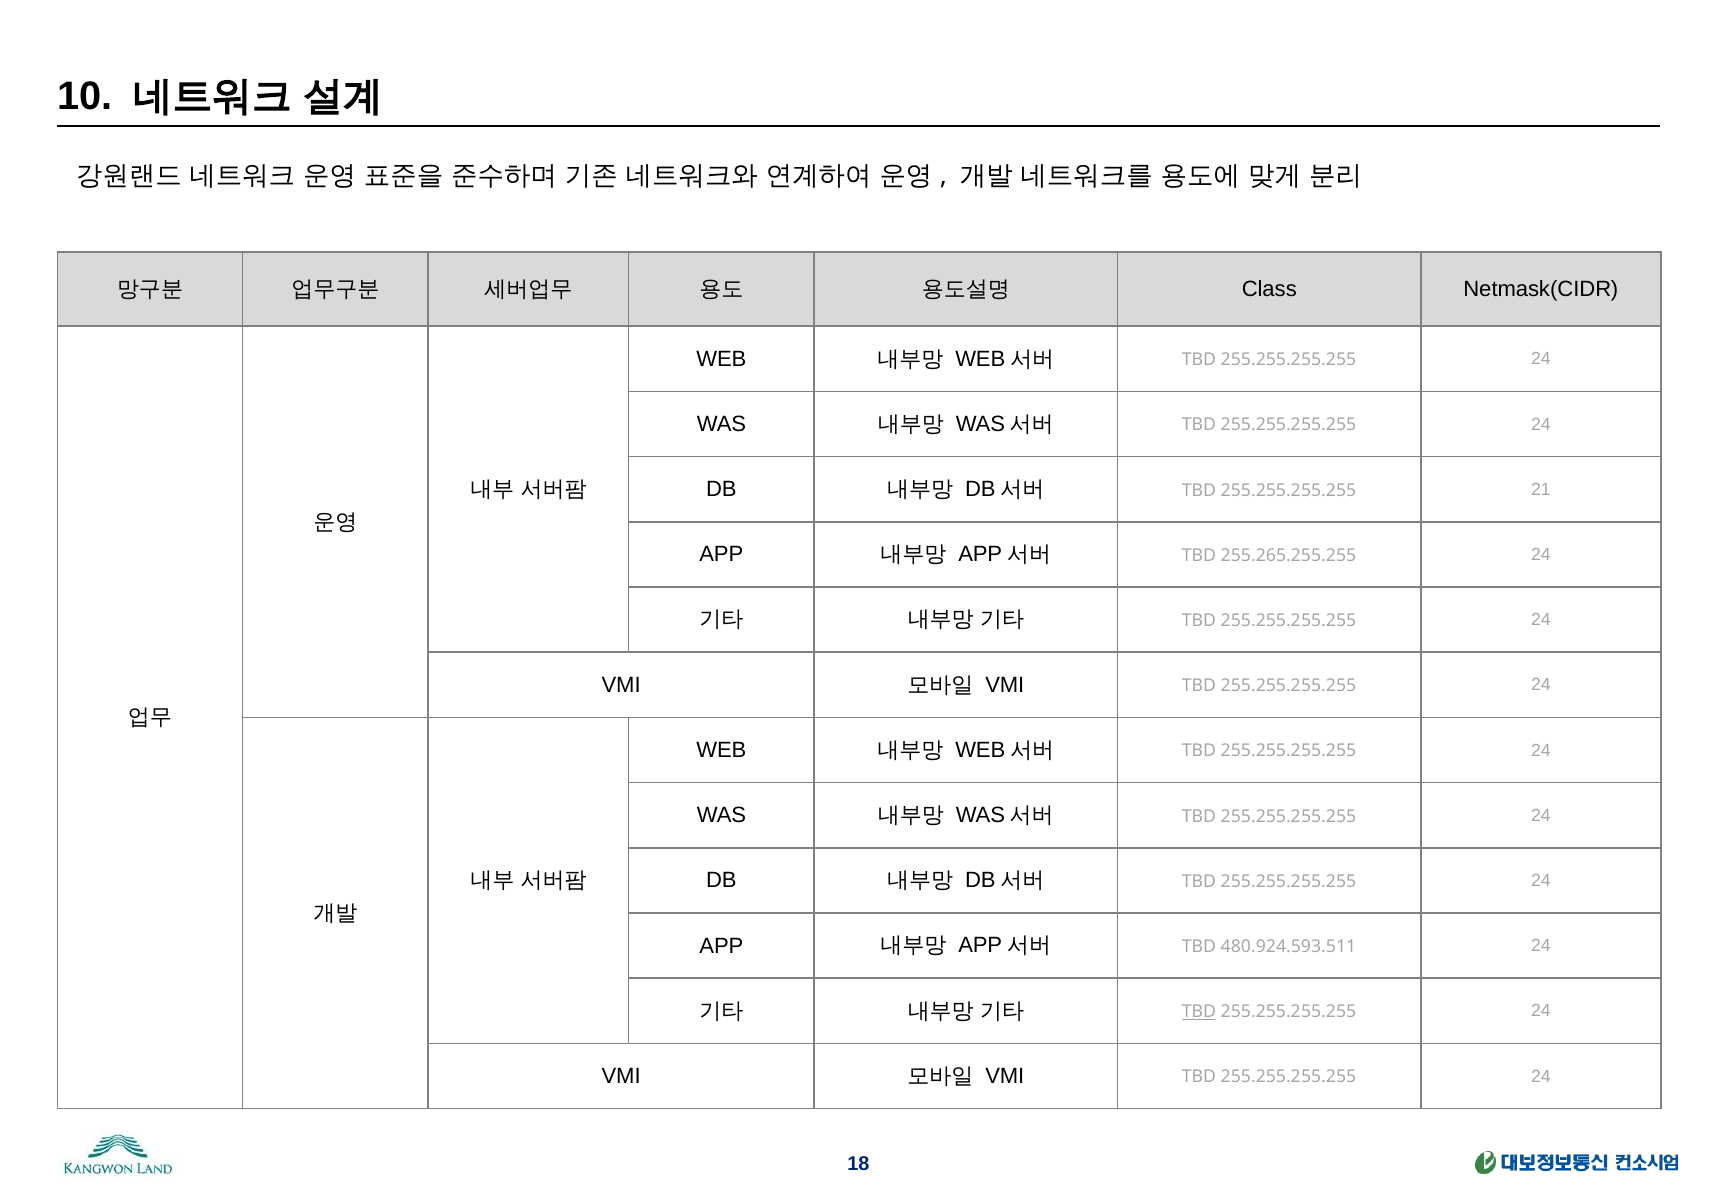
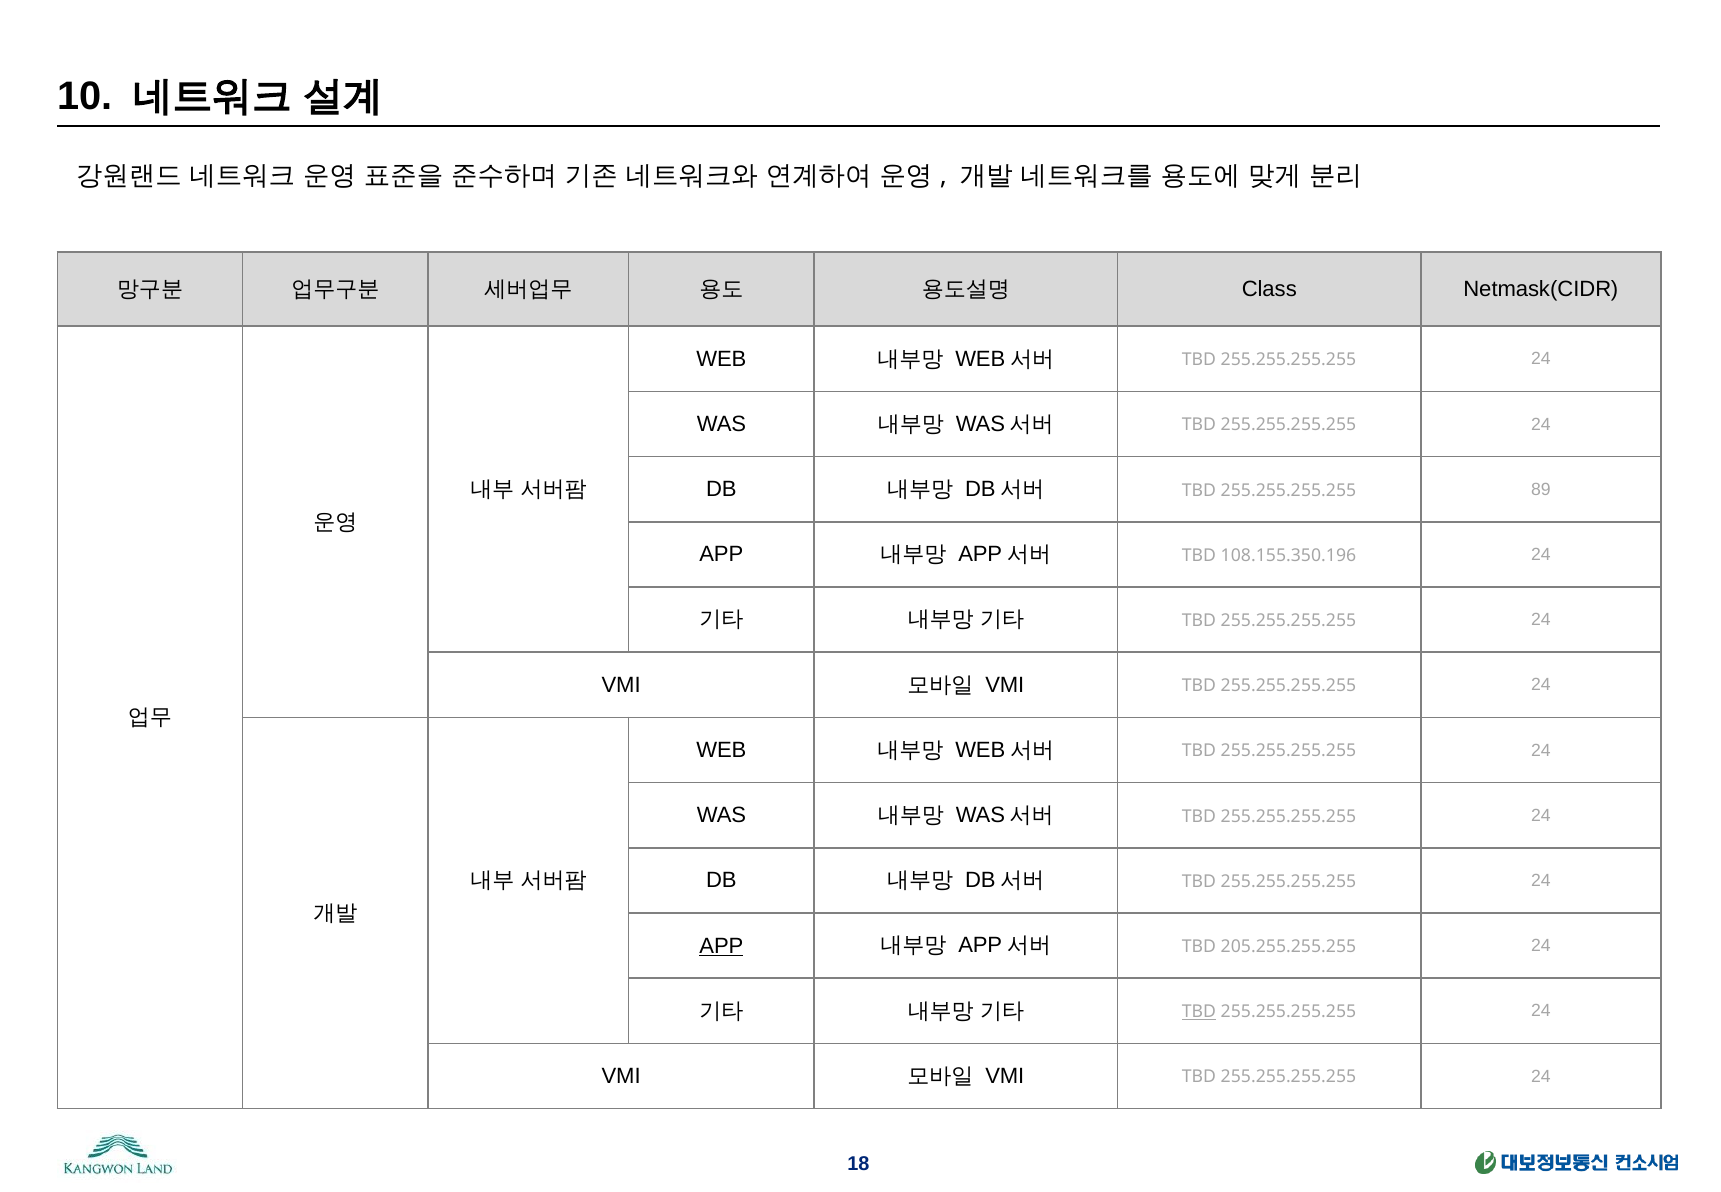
21: 21 -> 89
255.265.255.255: 255.265.255.255 -> 108.155.350.196
APP at (721, 945) underline: none -> present
480.924.593.511: 480.924.593.511 -> 205.255.255.255
